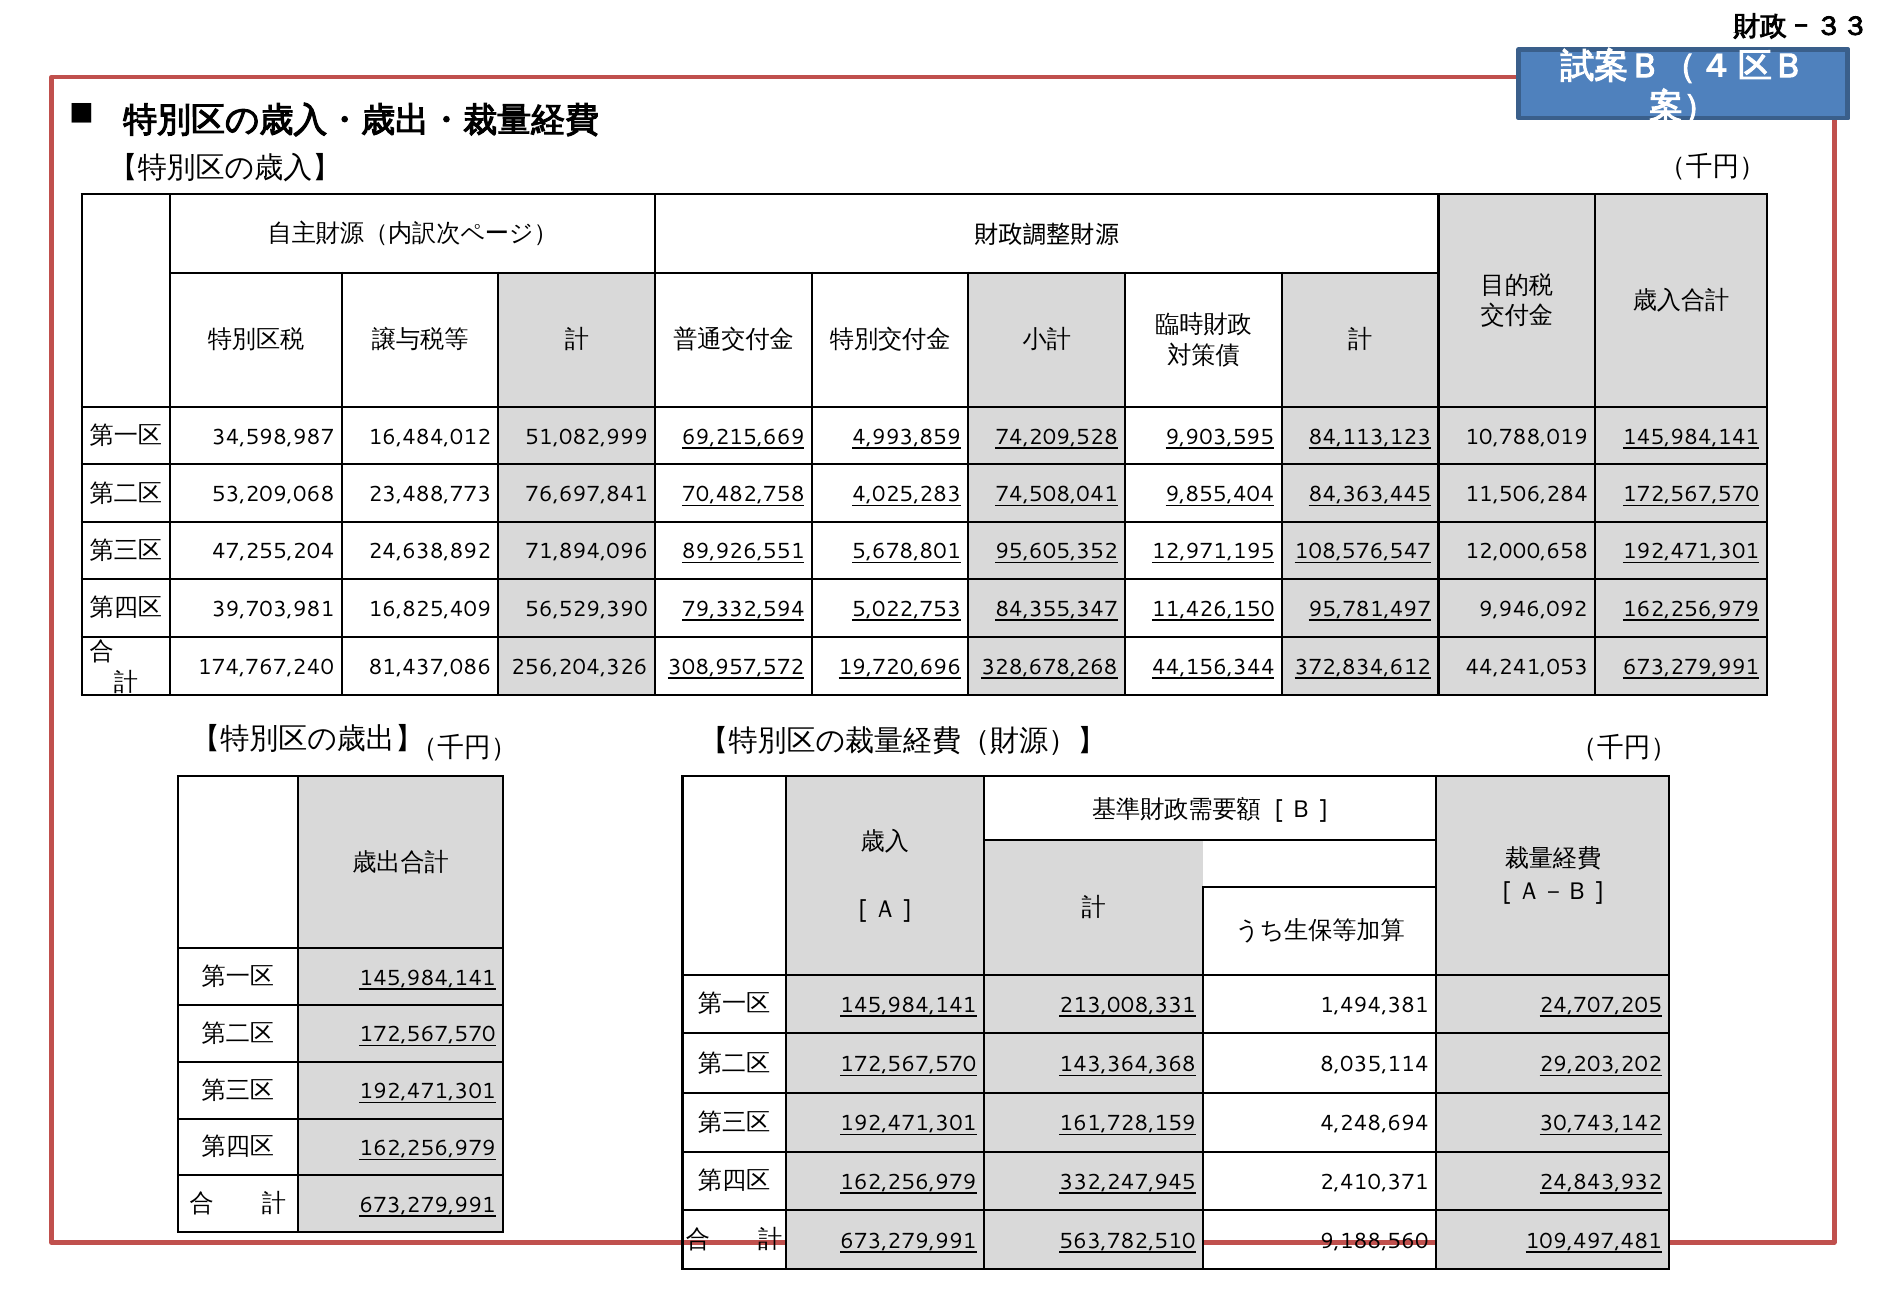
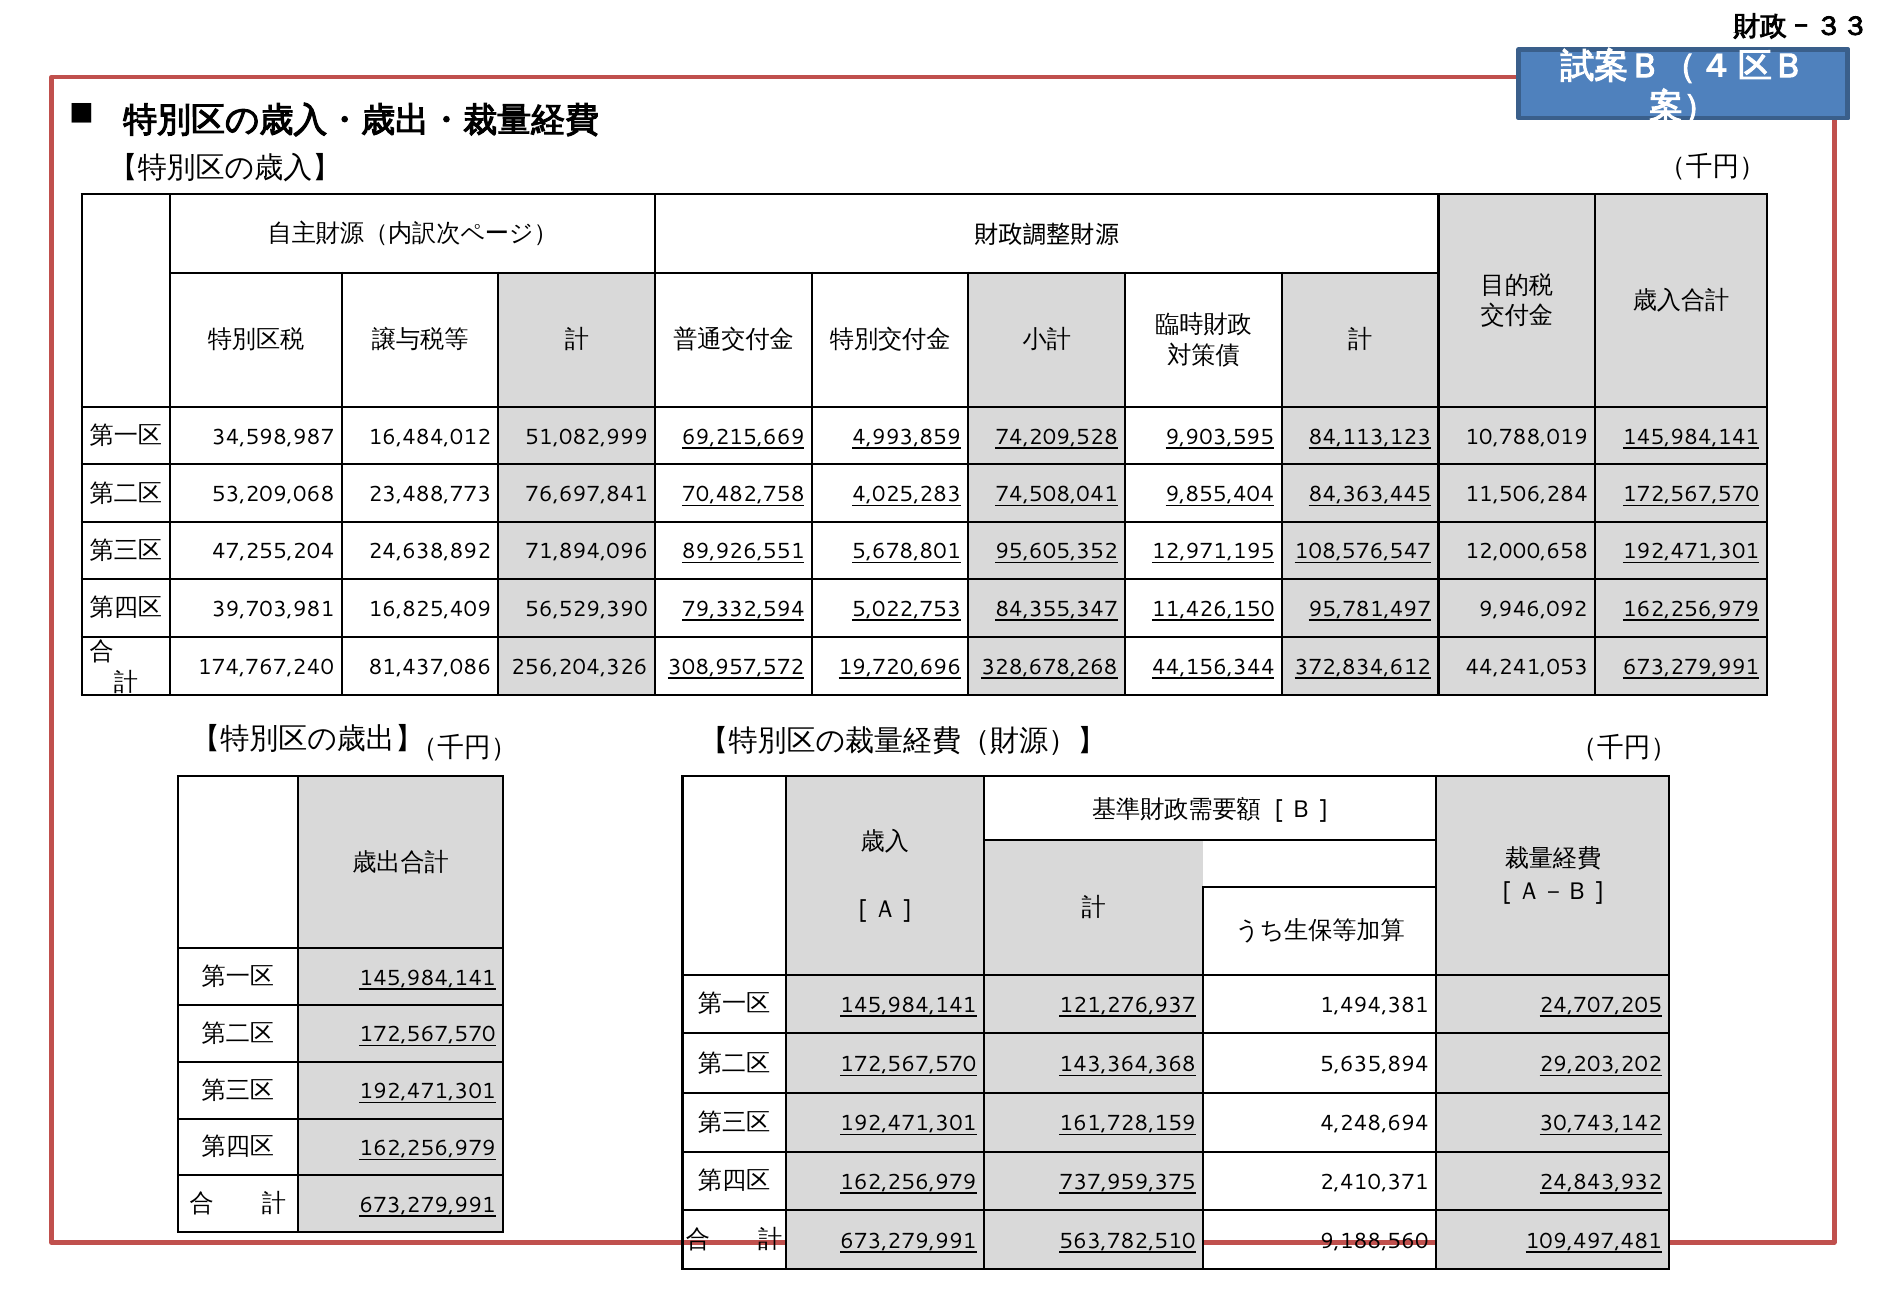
213,008,331: 213,008,331 -> 121,276,937
8,035,114: 8,035,114 -> 5,635,894
332,247,945: 332,247,945 -> 737,959,375
